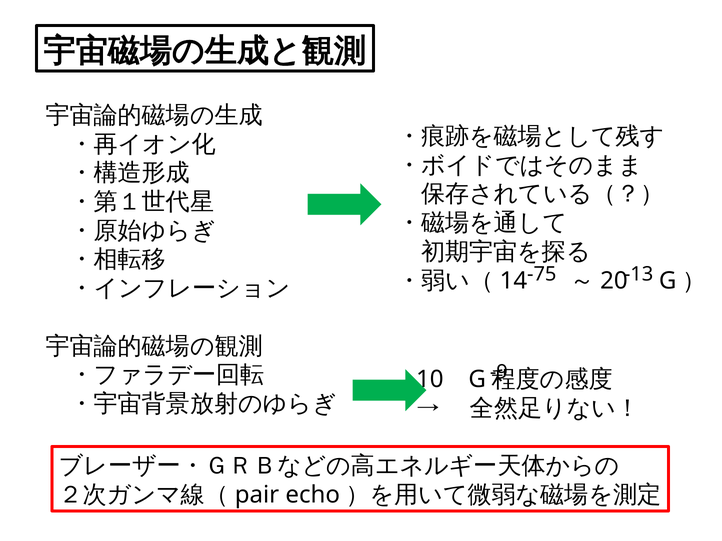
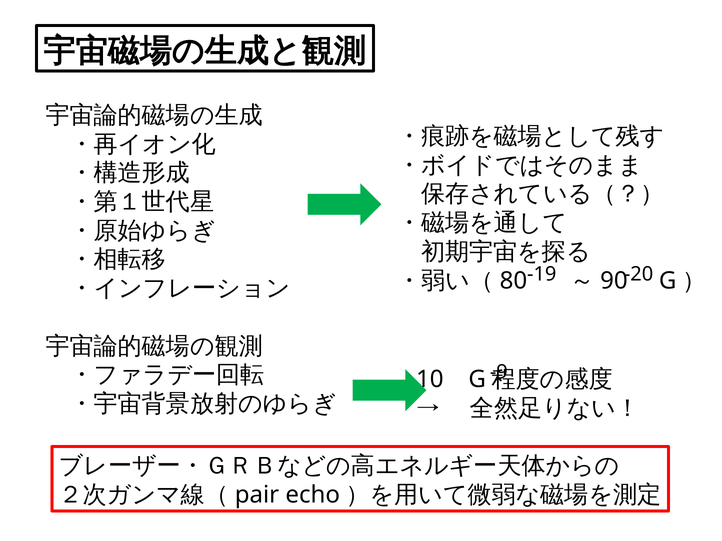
-75: -75 -> -19
-13: -13 -> -20
14: 14 -> 80
20: 20 -> 90
